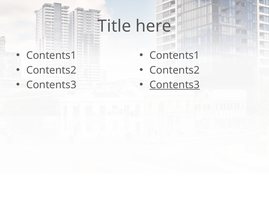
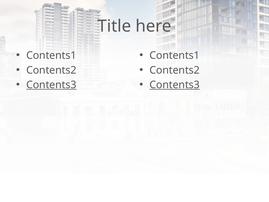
Contents3 at (51, 85) underline: none -> present
